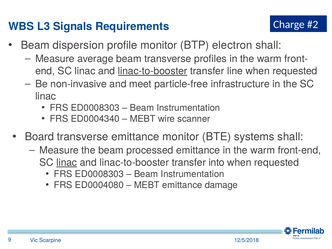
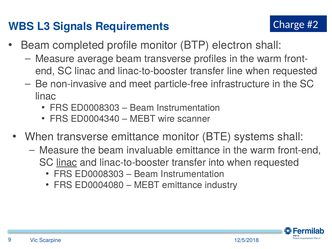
dispersion: dispersion -> completed
linac-to-booster at (153, 71) underline: present -> none
Board at (39, 137): Board -> When
processed: processed -> invaluable
damage: damage -> industry
